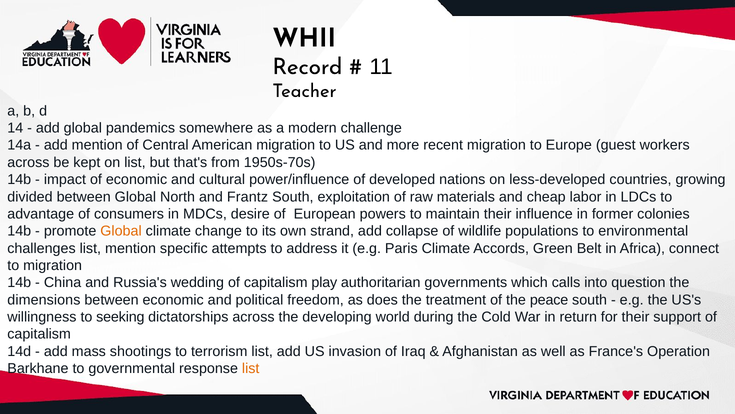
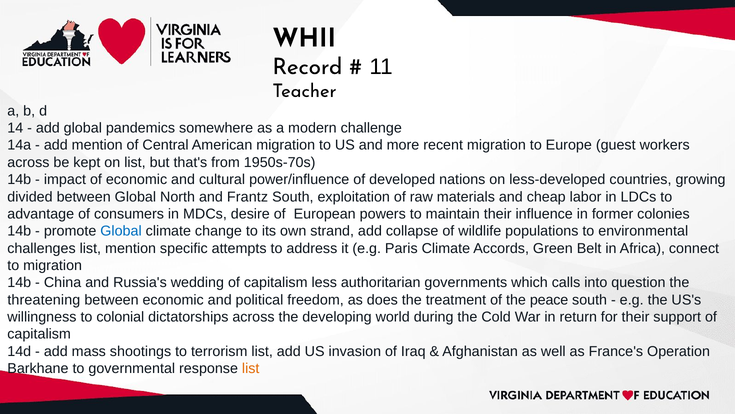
Global at (121, 231) colour: orange -> blue
play: play -> less
dimensions: dimensions -> threatening
seeking: seeking -> colonial
